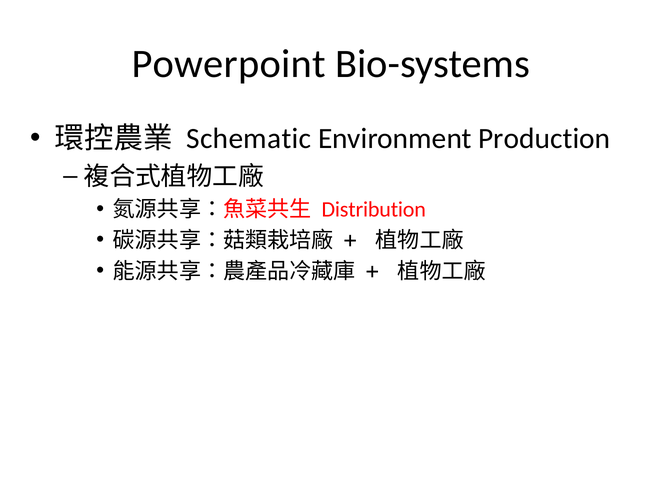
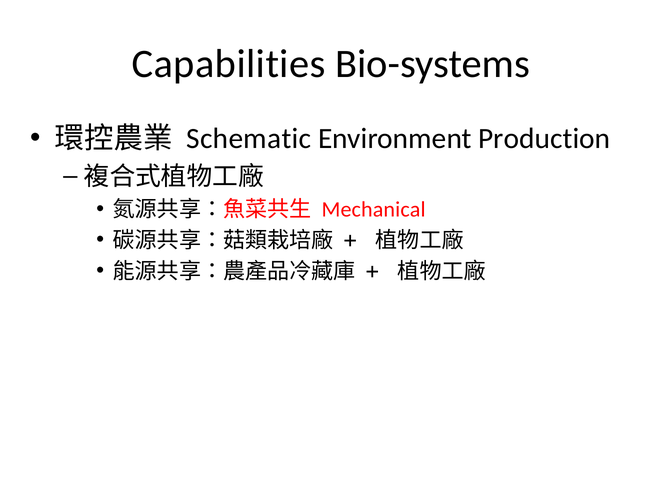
Powerpoint: Powerpoint -> Capabilities
Distribution: Distribution -> Mechanical
